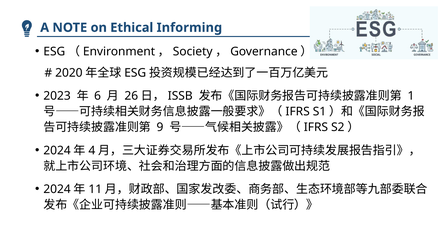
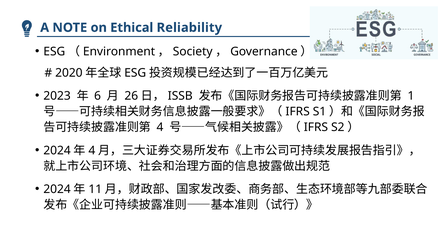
Informing: Informing -> Reliability
9 at (160, 127): 9 -> 4
